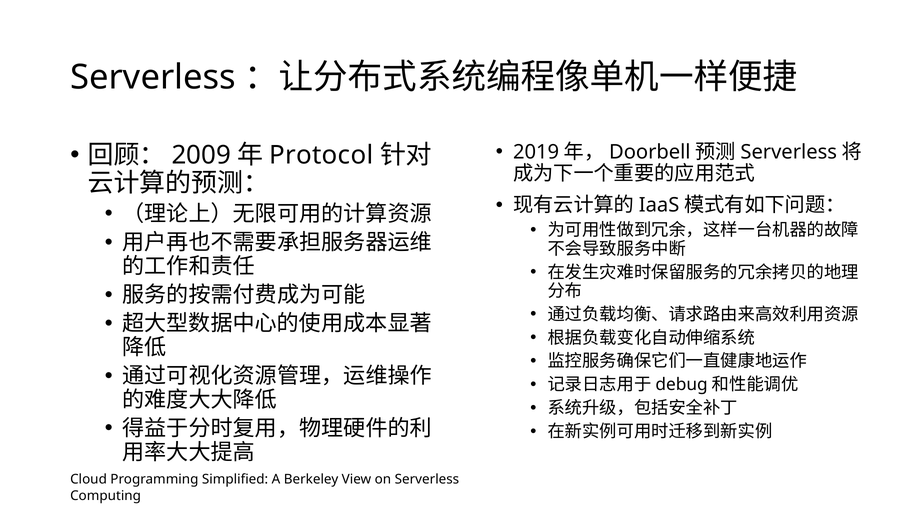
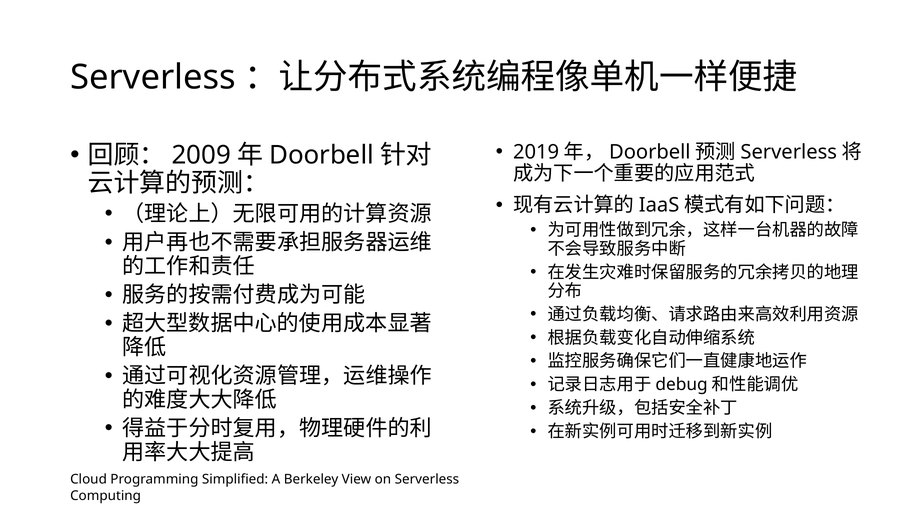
Protocol at (321, 155): Protocol -> Doorbell
